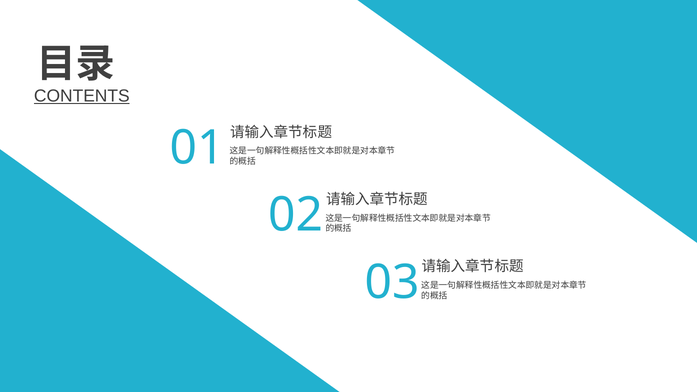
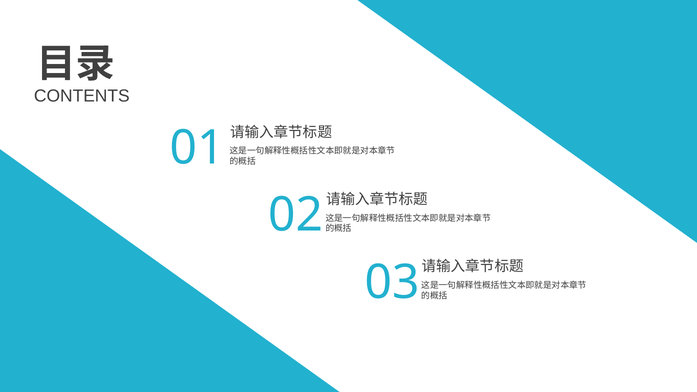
CONTENTS underline: present -> none
